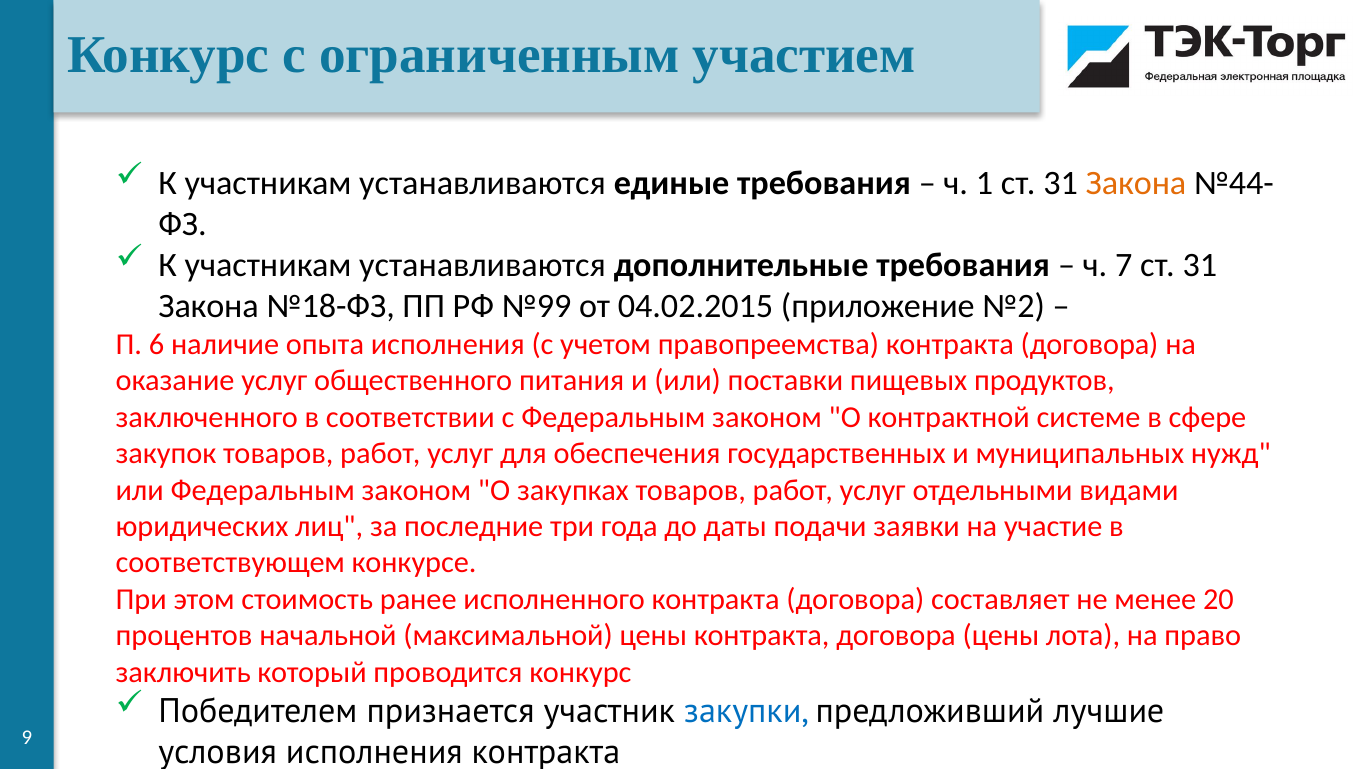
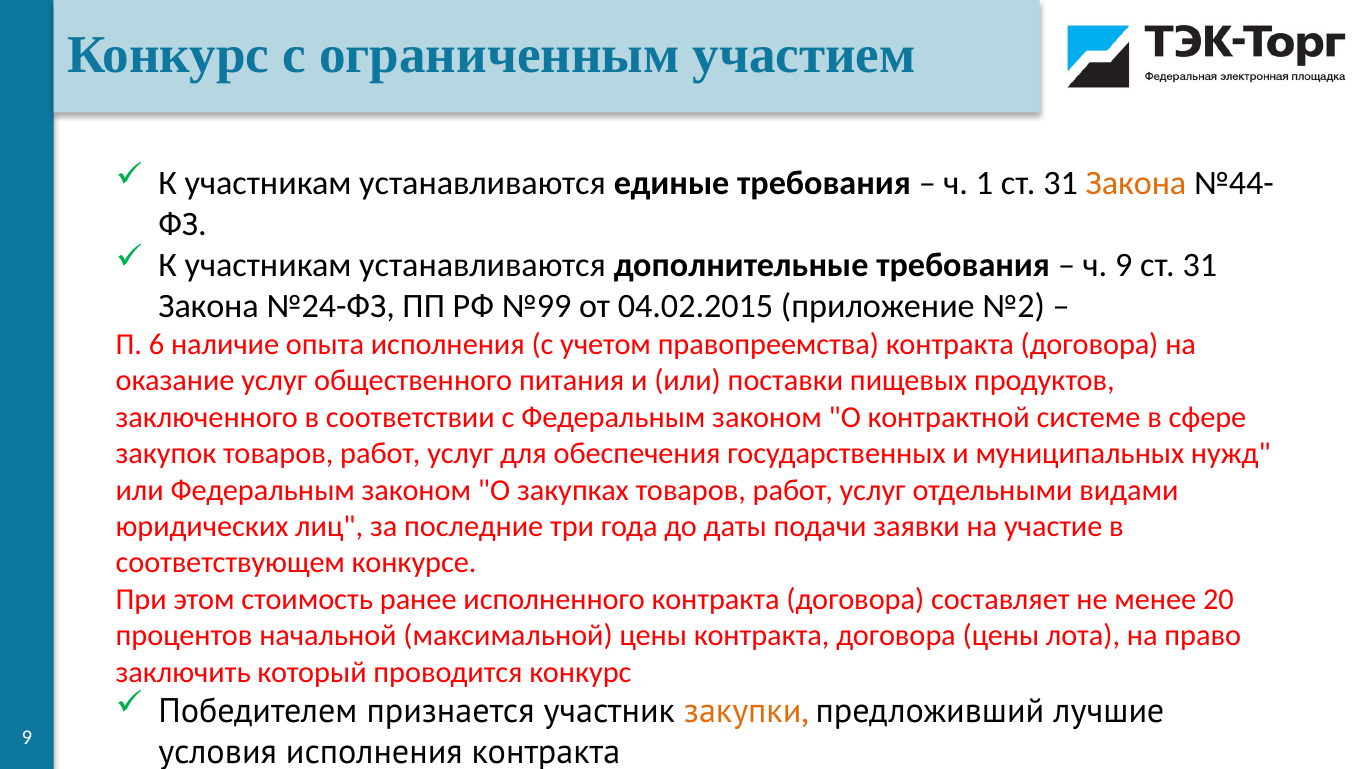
ч 7: 7 -> 9
№18-ФЗ: №18-ФЗ -> №24-ФЗ
закупки colour: blue -> orange
